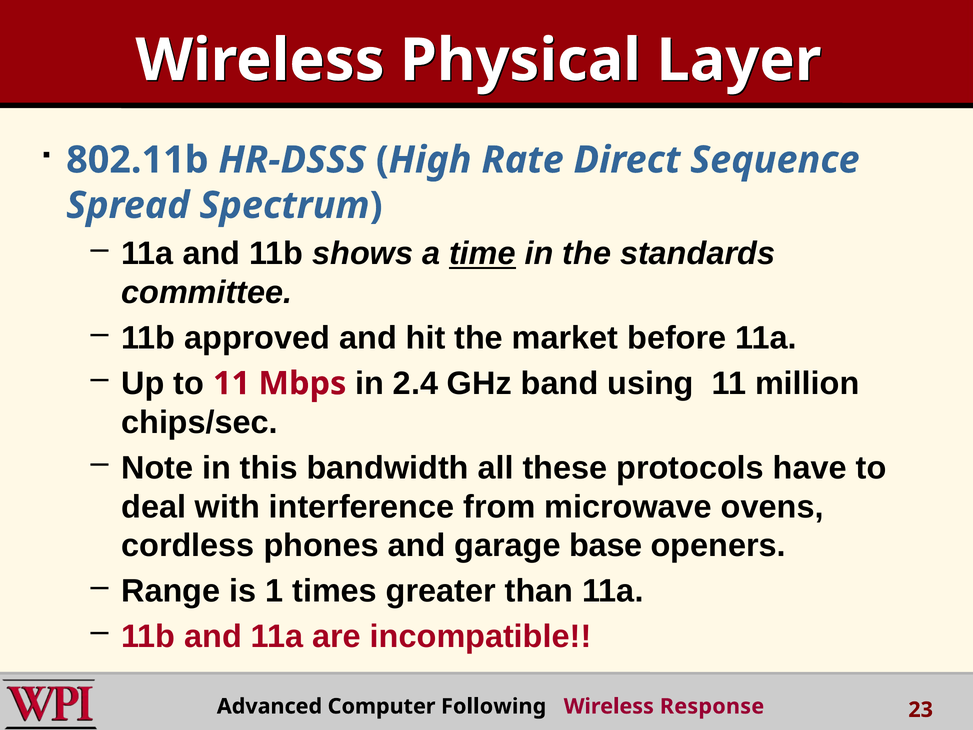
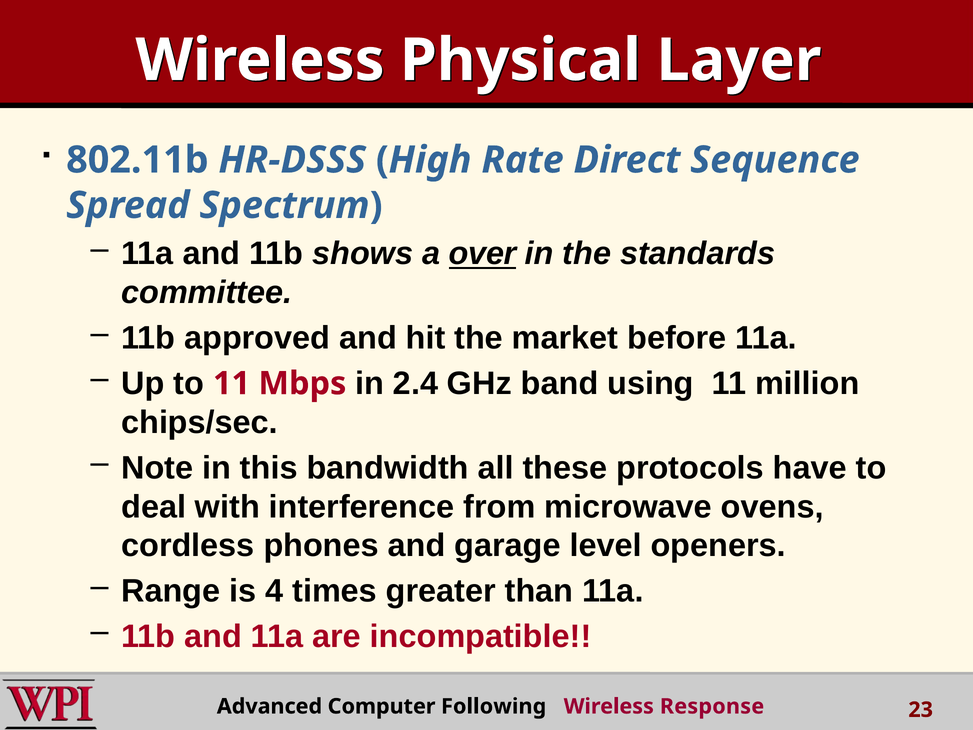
time: time -> over
base: base -> level
1: 1 -> 4
